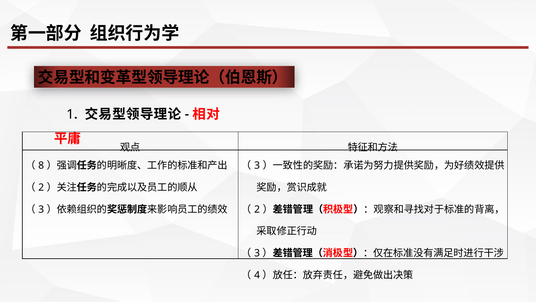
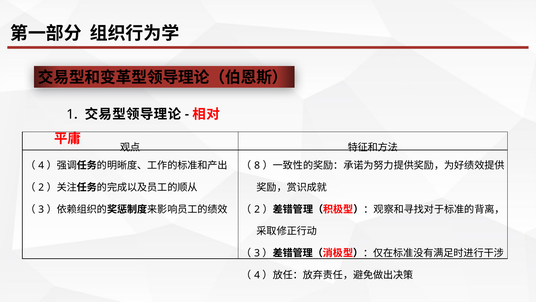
8 at (41, 165): 8 -> 4
3 at (257, 165): 3 -> 8
